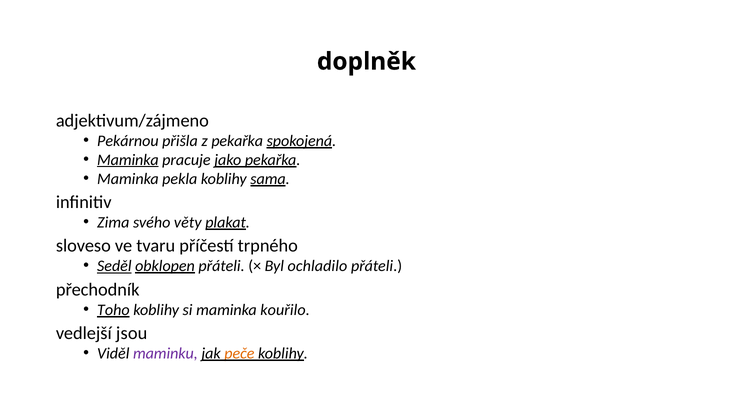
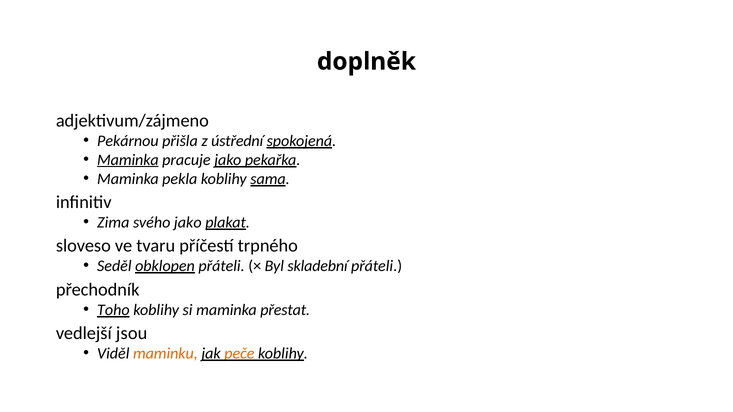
z pekařka: pekařka -> ústřední
svého věty: věty -> jako
Seděl underline: present -> none
ochladilo: ochladilo -> skladební
kouřilo: kouřilo -> přestat
maminku colour: purple -> orange
